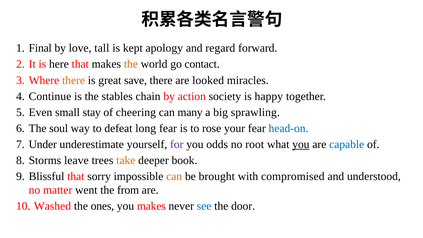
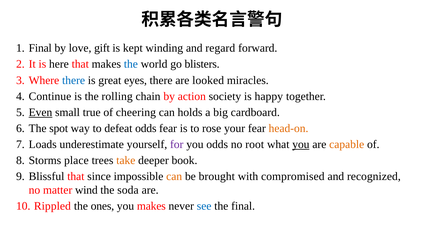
tall: tall -> gift
apology: apology -> winding
the at (131, 64) colour: orange -> blue
contact: contact -> blisters
there at (74, 80) colour: orange -> blue
save: save -> eyes
stables: stables -> rolling
Even underline: none -> present
stay: stay -> true
many: many -> holds
sprawling: sprawling -> cardboard
soul: soul -> spot
defeat long: long -> odds
head-on colour: blue -> orange
Under: Under -> Loads
capable colour: blue -> orange
leave: leave -> place
sorry: sorry -> since
understood: understood -> recognized
went: went -> wind
from: from -> soda
Washed: Washed -> Rippled
the door: door -> final
